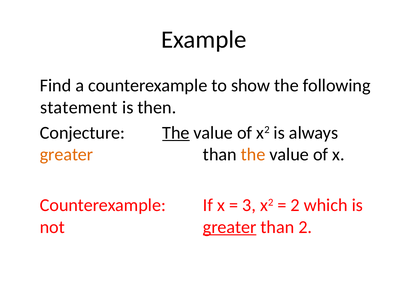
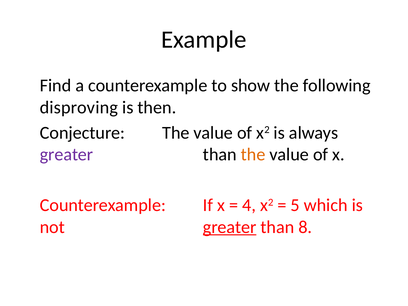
statement: statement -> disproving
The at (176, 133) underline: present -> none
greater at (67, 155) colour: orange -> purple
3: 3 -> 4
2 at (295, 205): 2 -> 5
than 2: 2 -> 8
